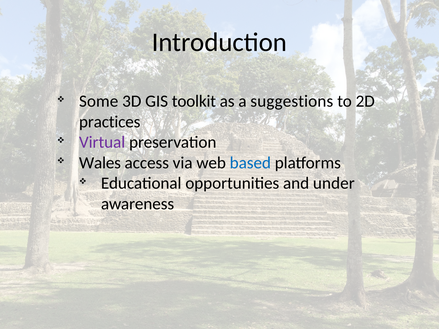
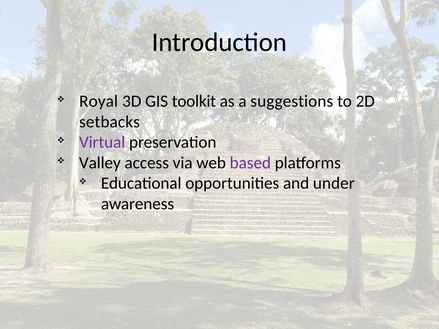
Some: Some -> Royal
practices: practices -> setbacks
Wales: Wales -> Valley
based colour: blue -> purple
